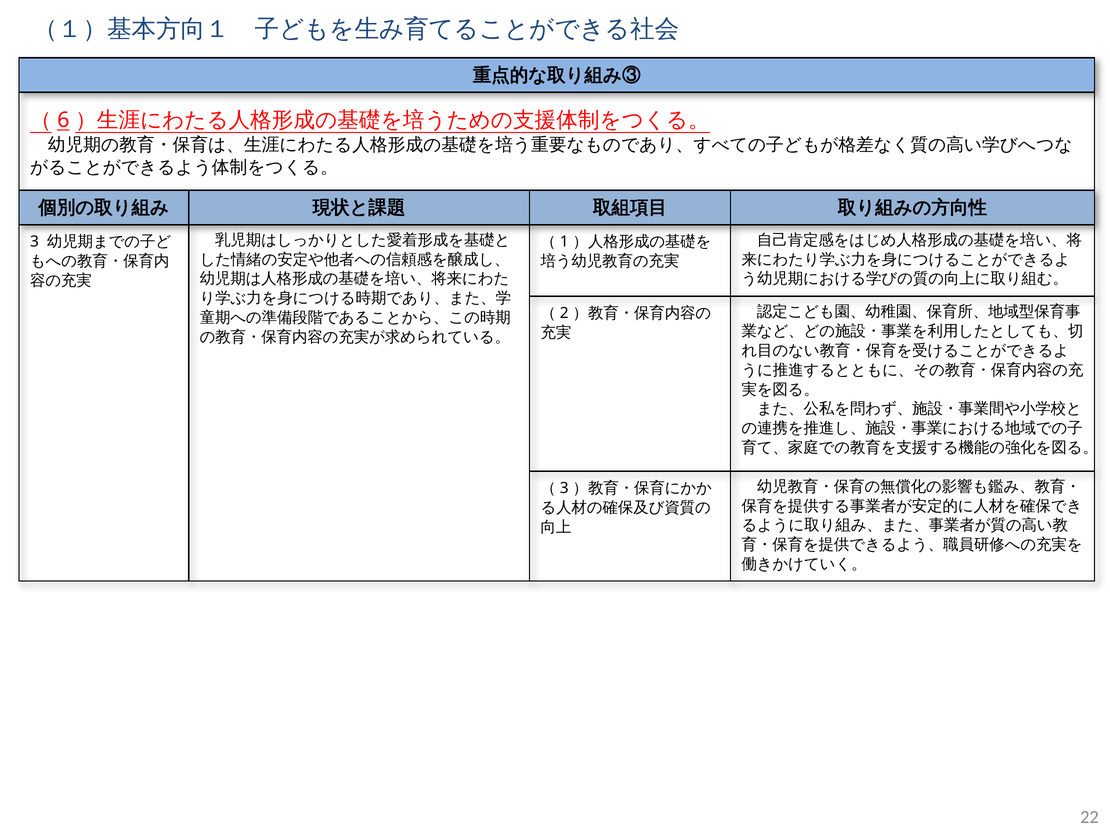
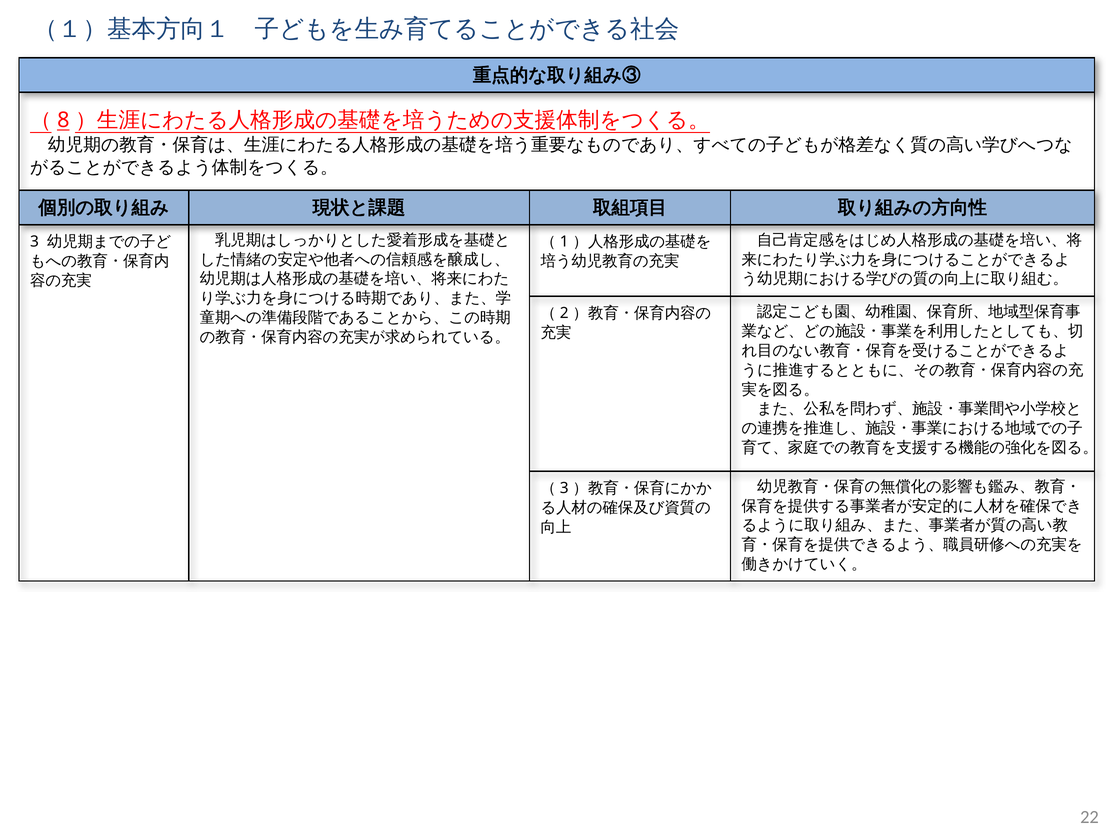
6: 6 -> 8
